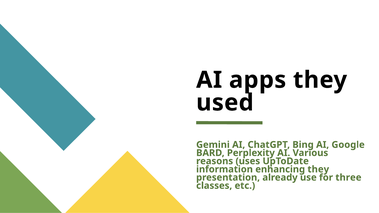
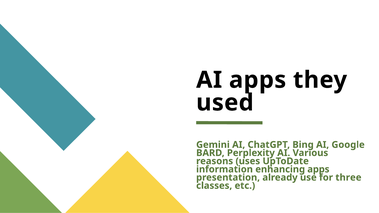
enhancing they: they -> apps
